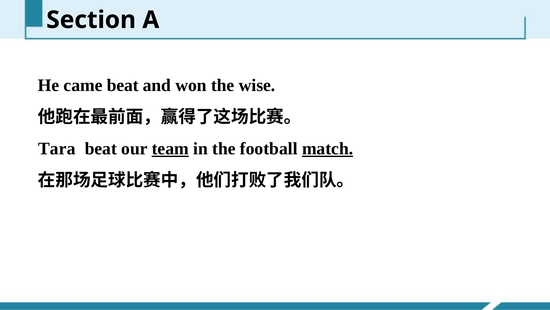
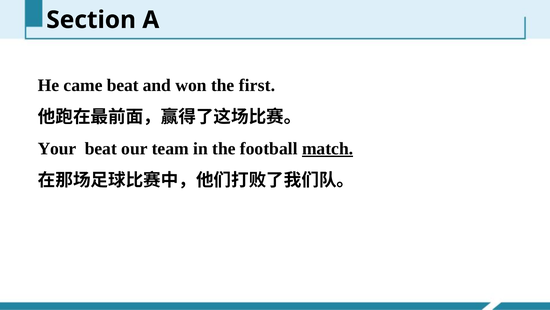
wise: wise -> first
Tara: Tara -> Your
team underline: present -> none
